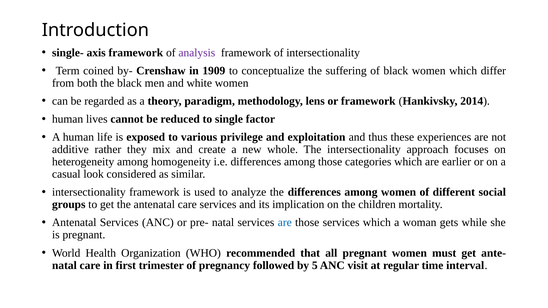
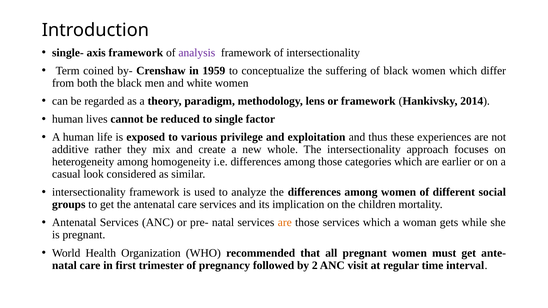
1909: 1909 -> 1959
are at (285, 223) colour: blue -> orange
5: 5 -> 2
